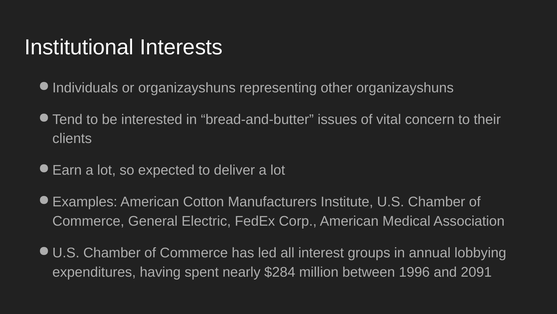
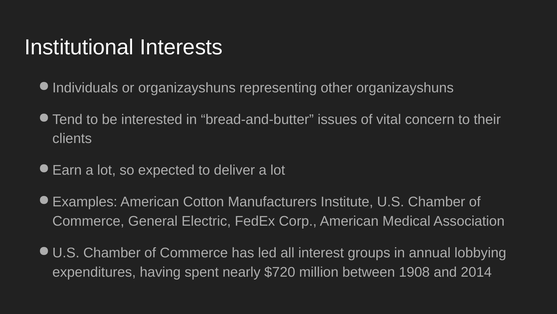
$284: $284 -> $720
1996: 1996 -> 1908
2091: 2091 -> 2014
